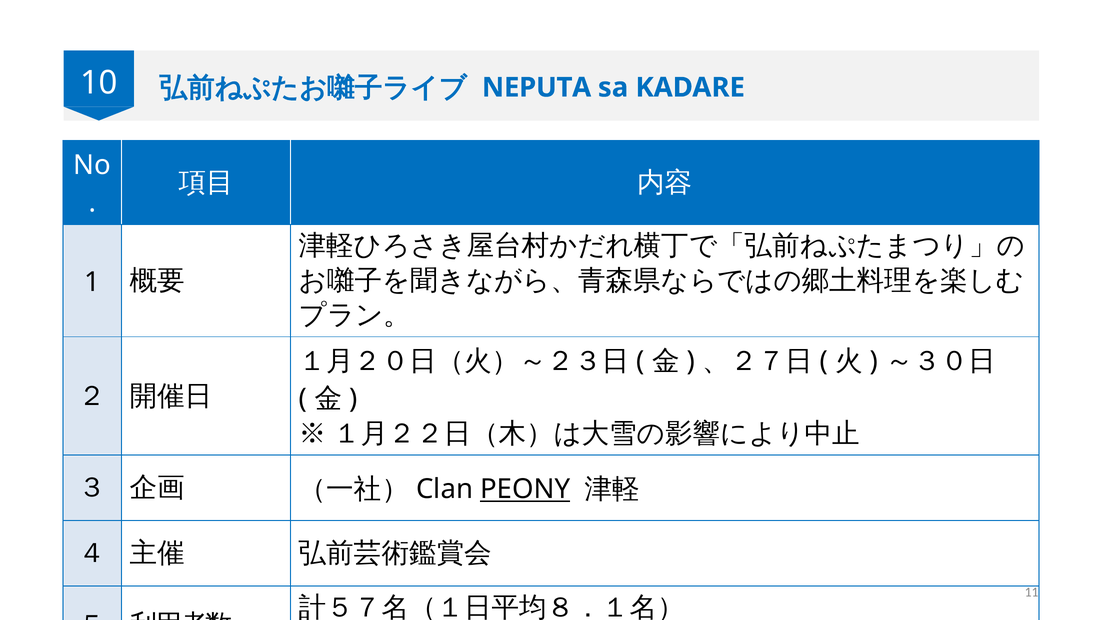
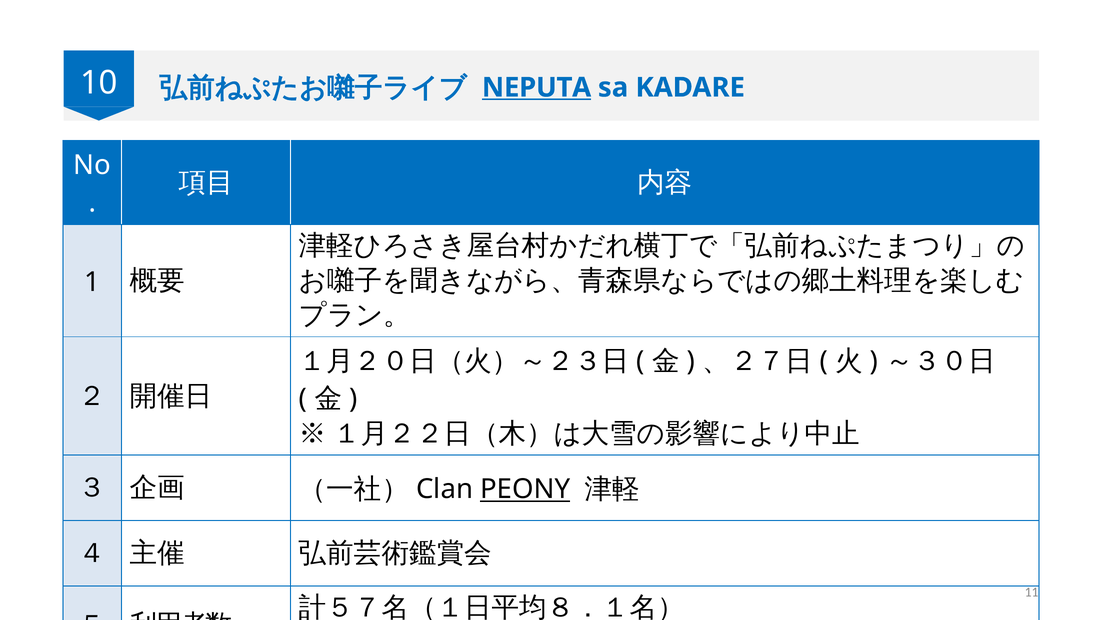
NEPUTA underline: none -> present
